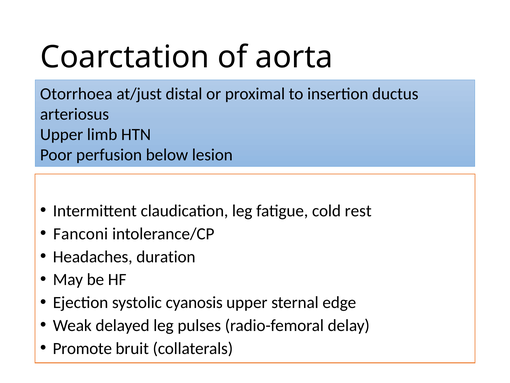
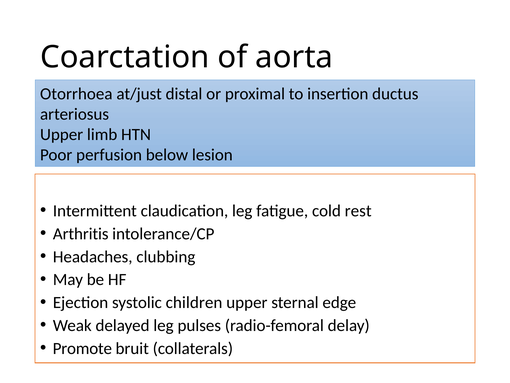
Fanconi: Fanconi -> Arthritis
duration: duration -> clubbing
cyanosis: cyanosis -> children
